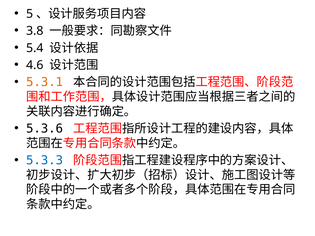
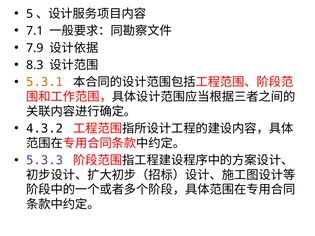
3.8: 3.8 -> 7.1
5.4: 5.4 -> 7.9
4.6: 4.6 -> 8.3
5.3.6: 5.3.6 -> 4.3.2
5.3.3 colour: blue -> purple
